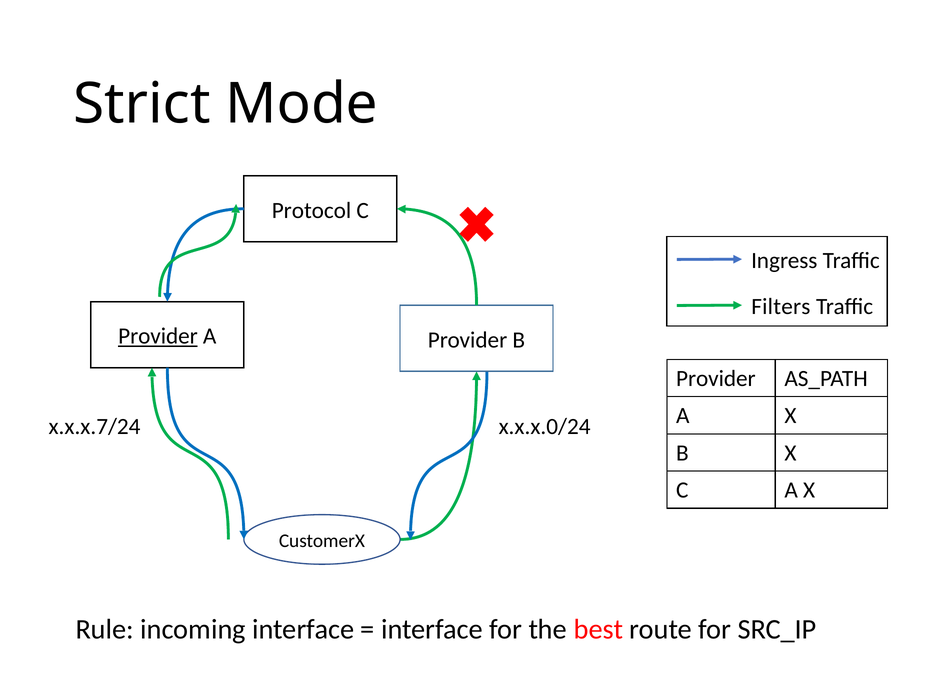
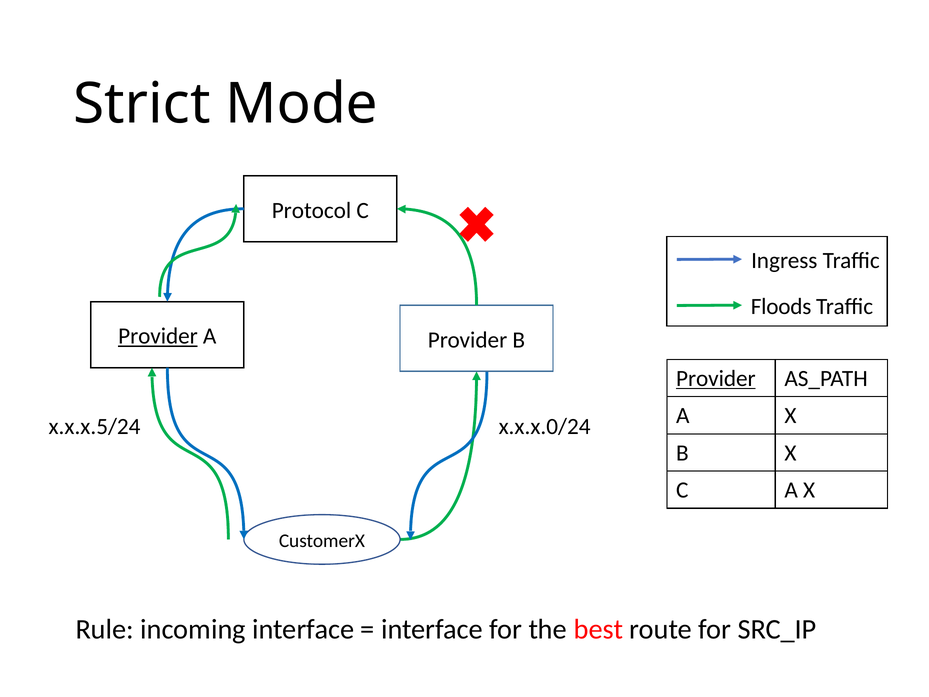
Filters: Filters -> Floods
Provider at (716, 378) underline: none -> present
x.x.x.7/24: x.x.x.7/24 -> x.x.x.5/24
